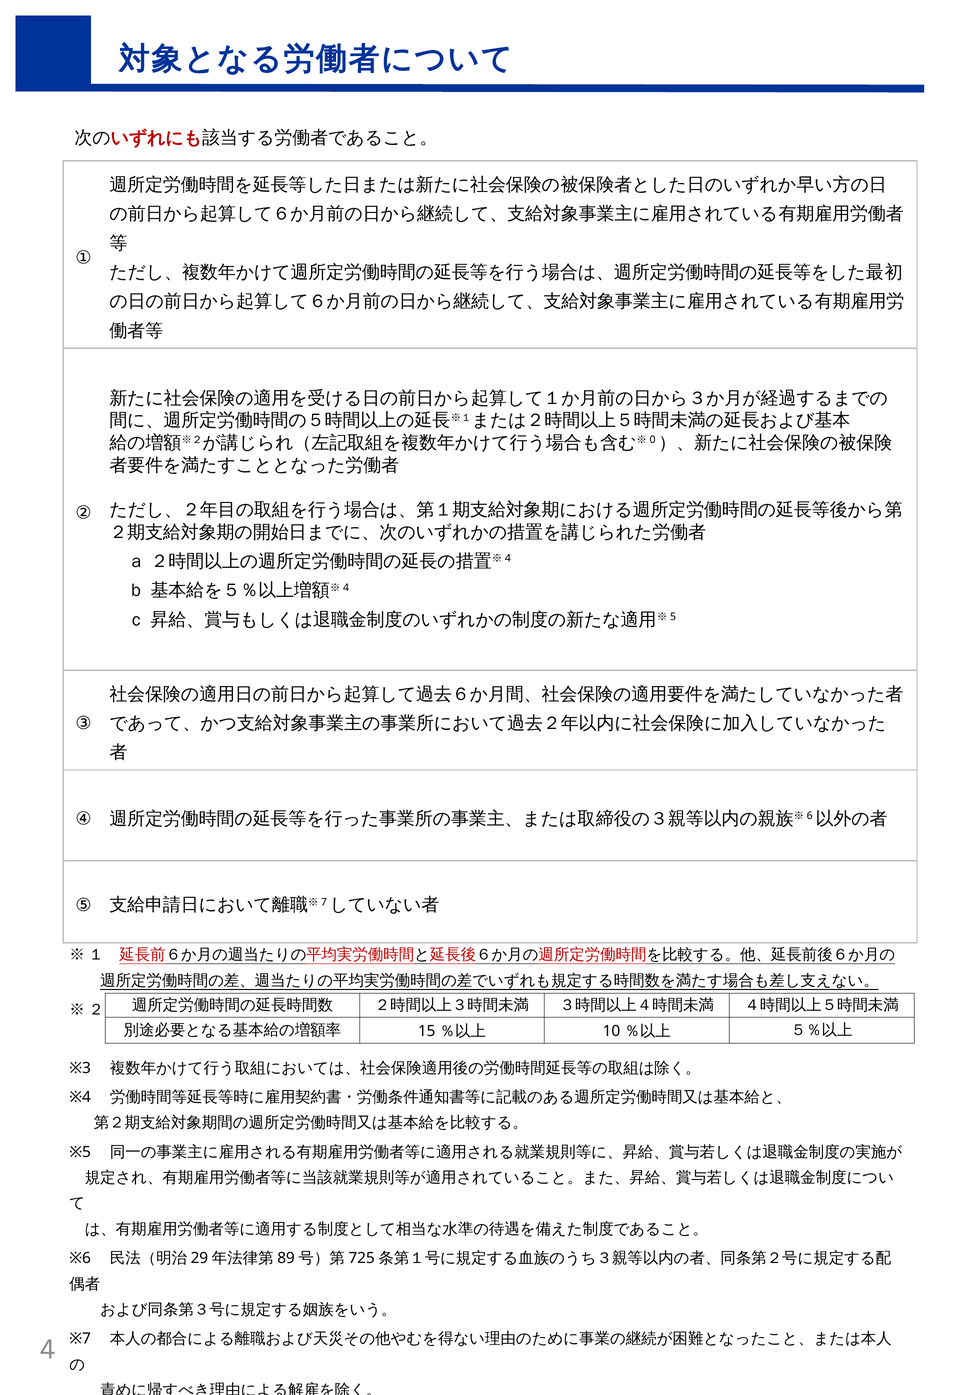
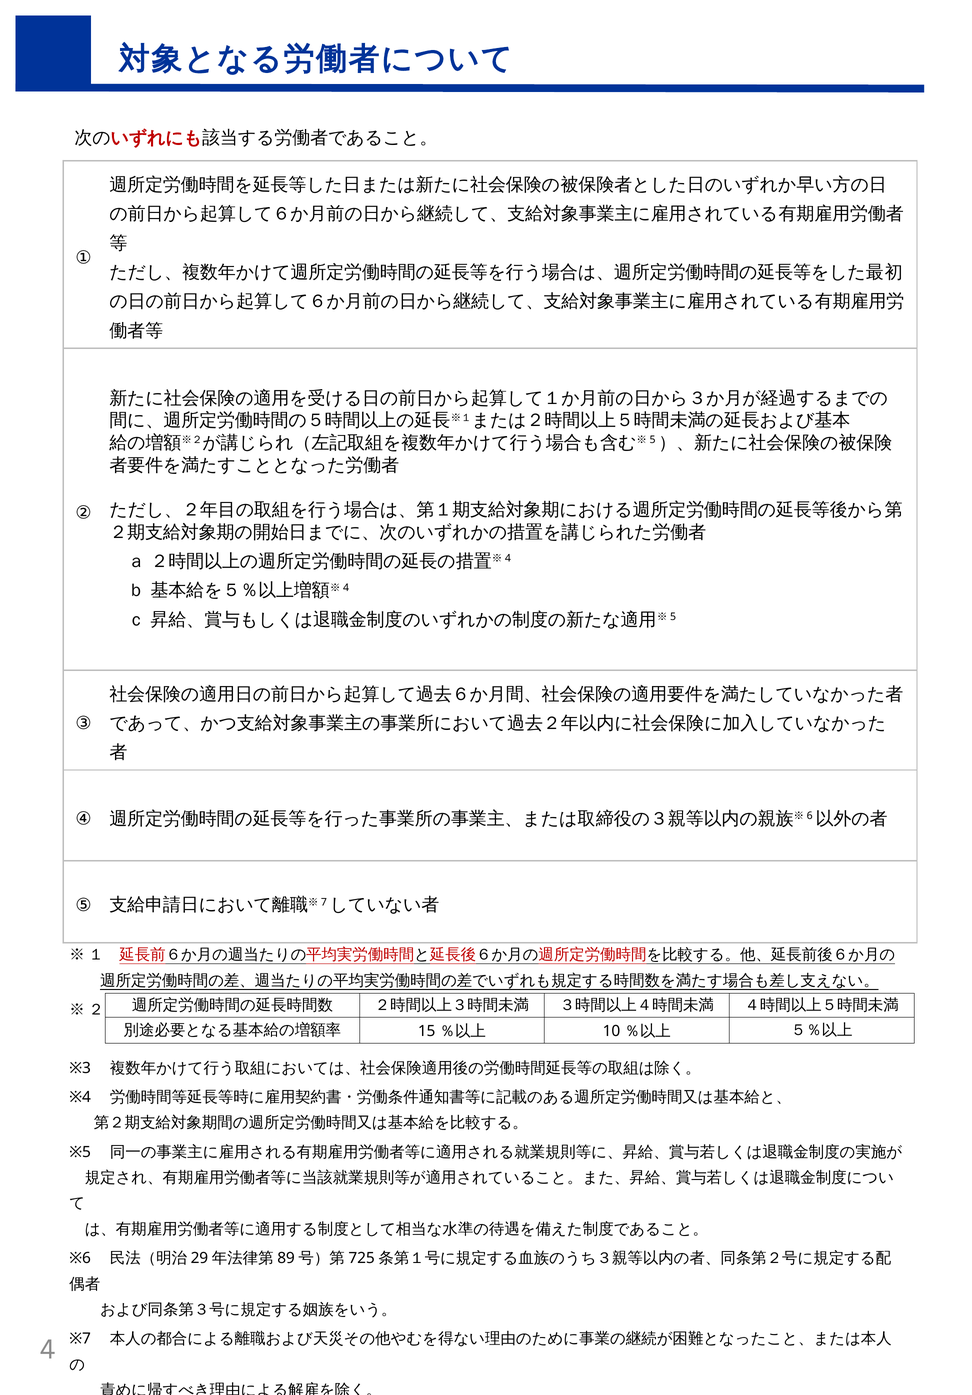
0 at (653, 440): 0 -> 5
